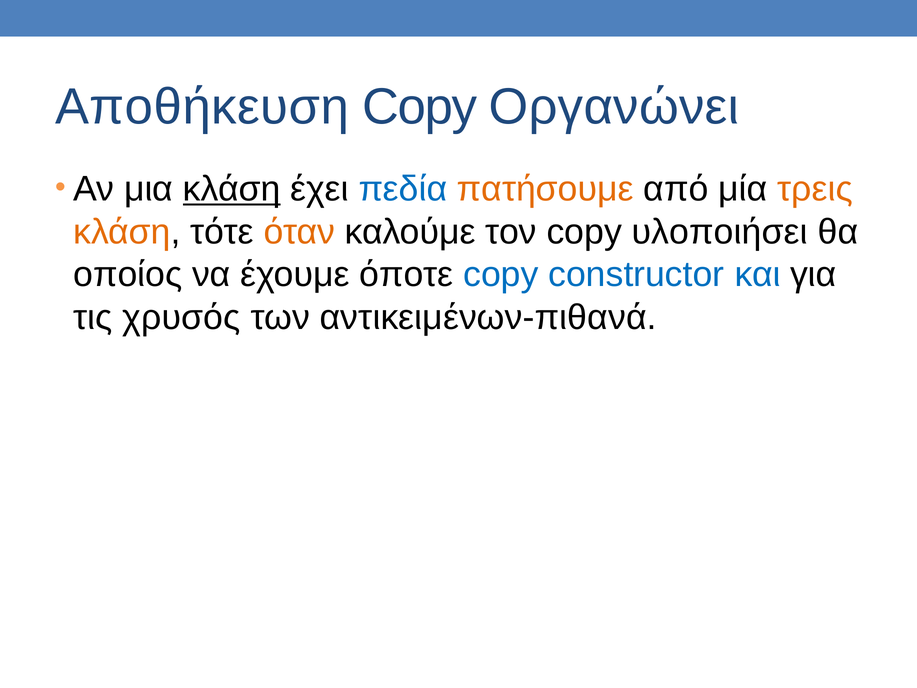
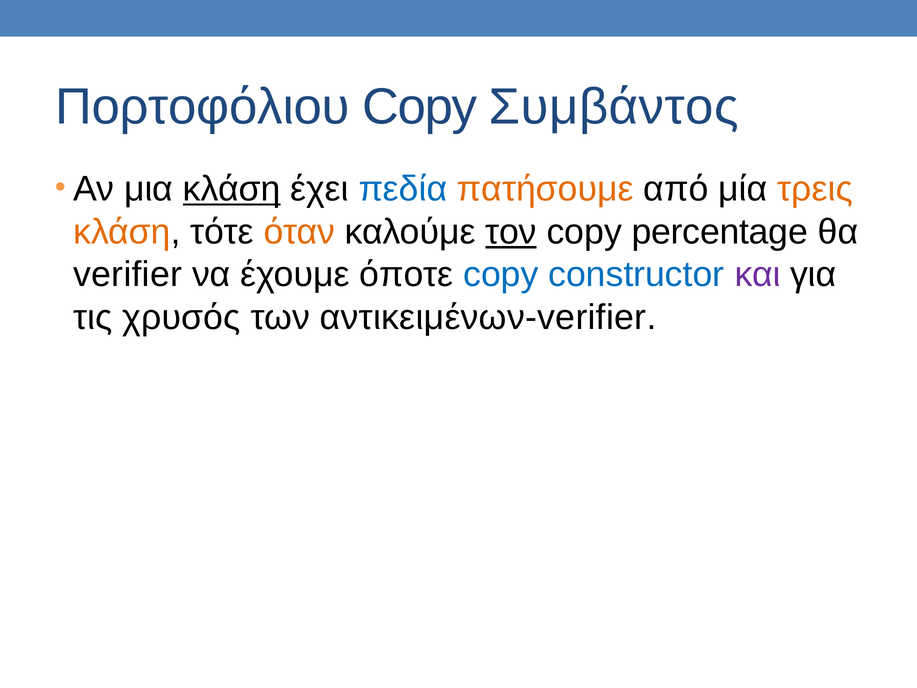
Αποθήκευση: Αποθήκευση -> Πορτοφόλιου
Οργανώνει: Οργανώνει -> Συμβάντος
τον underline: none -> present
υλοποιήσει: υλοποιήσει -> percentage
οποίος: οποίος -> verifier
και colour: blue -> purple
αντικειμένων-πιθανά: αντικειμένων-πιθανά -> αντικειμένων-verifier
